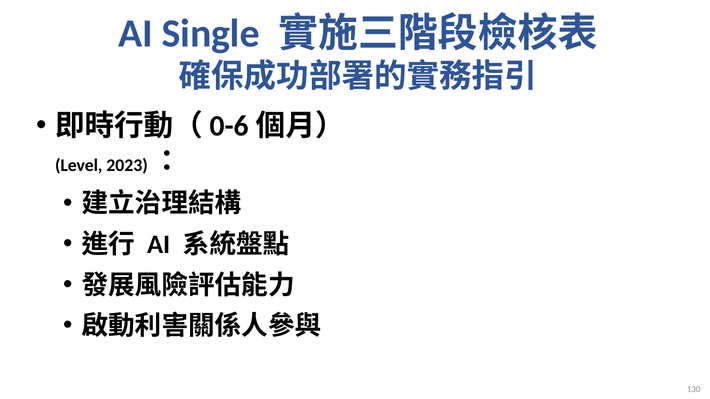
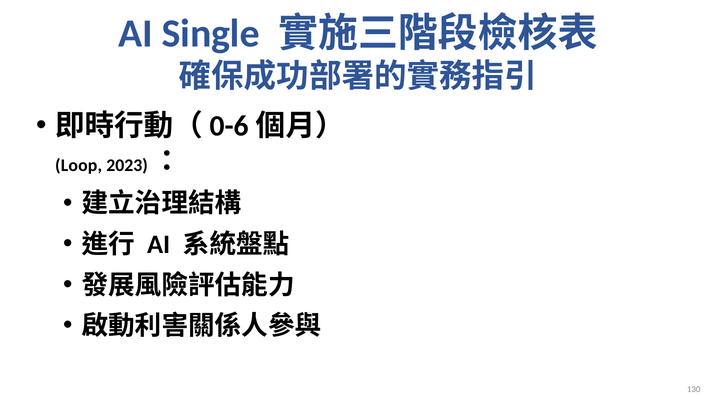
Level: Level -> Loop
